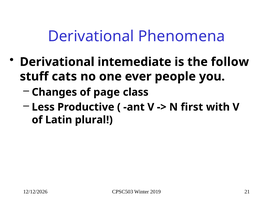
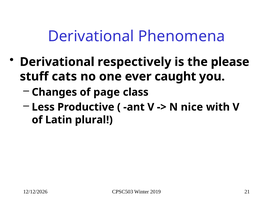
intemediate: intemediate -> respectively
follow: follow -> please
people: people -> caught
first: first -> nice
